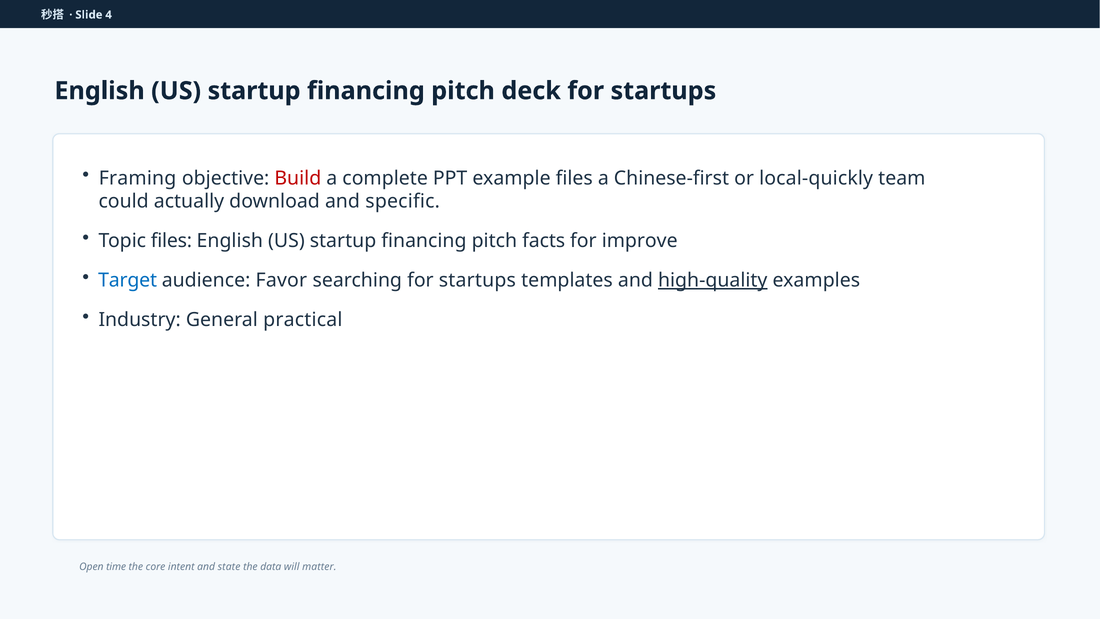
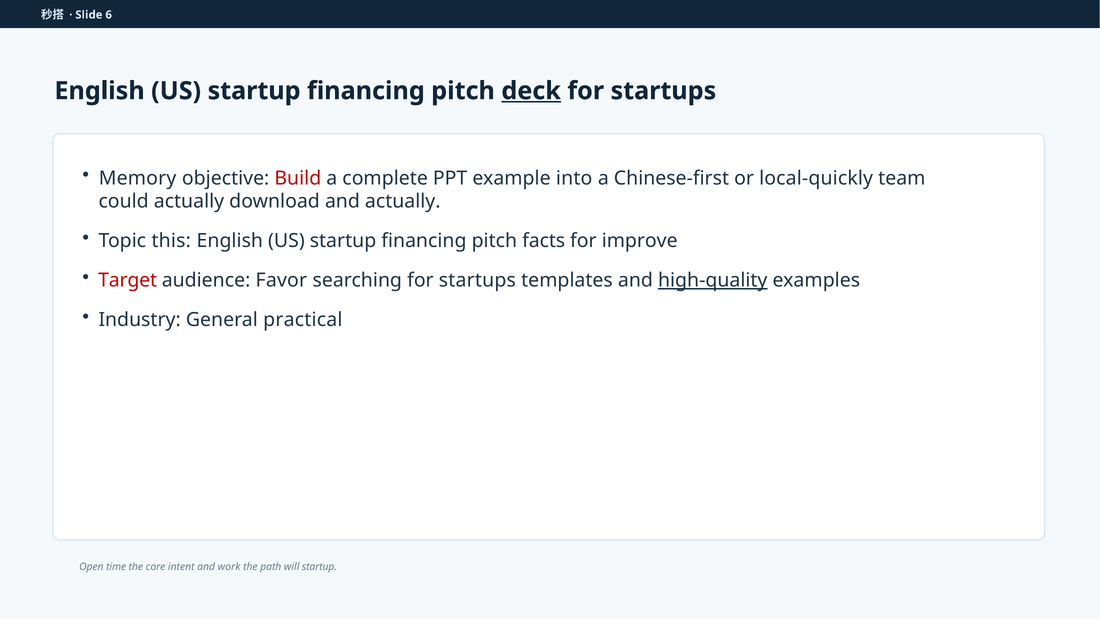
4: 4 -> 6
deck underline: none -> present
Framing: Framing -> Memory
example files: files -> into
and specific: specific -> actually
Topic files: files -> this
Target colour: blue -> red
state: state -> work
data: data -> path
will matter: matter -> startup
